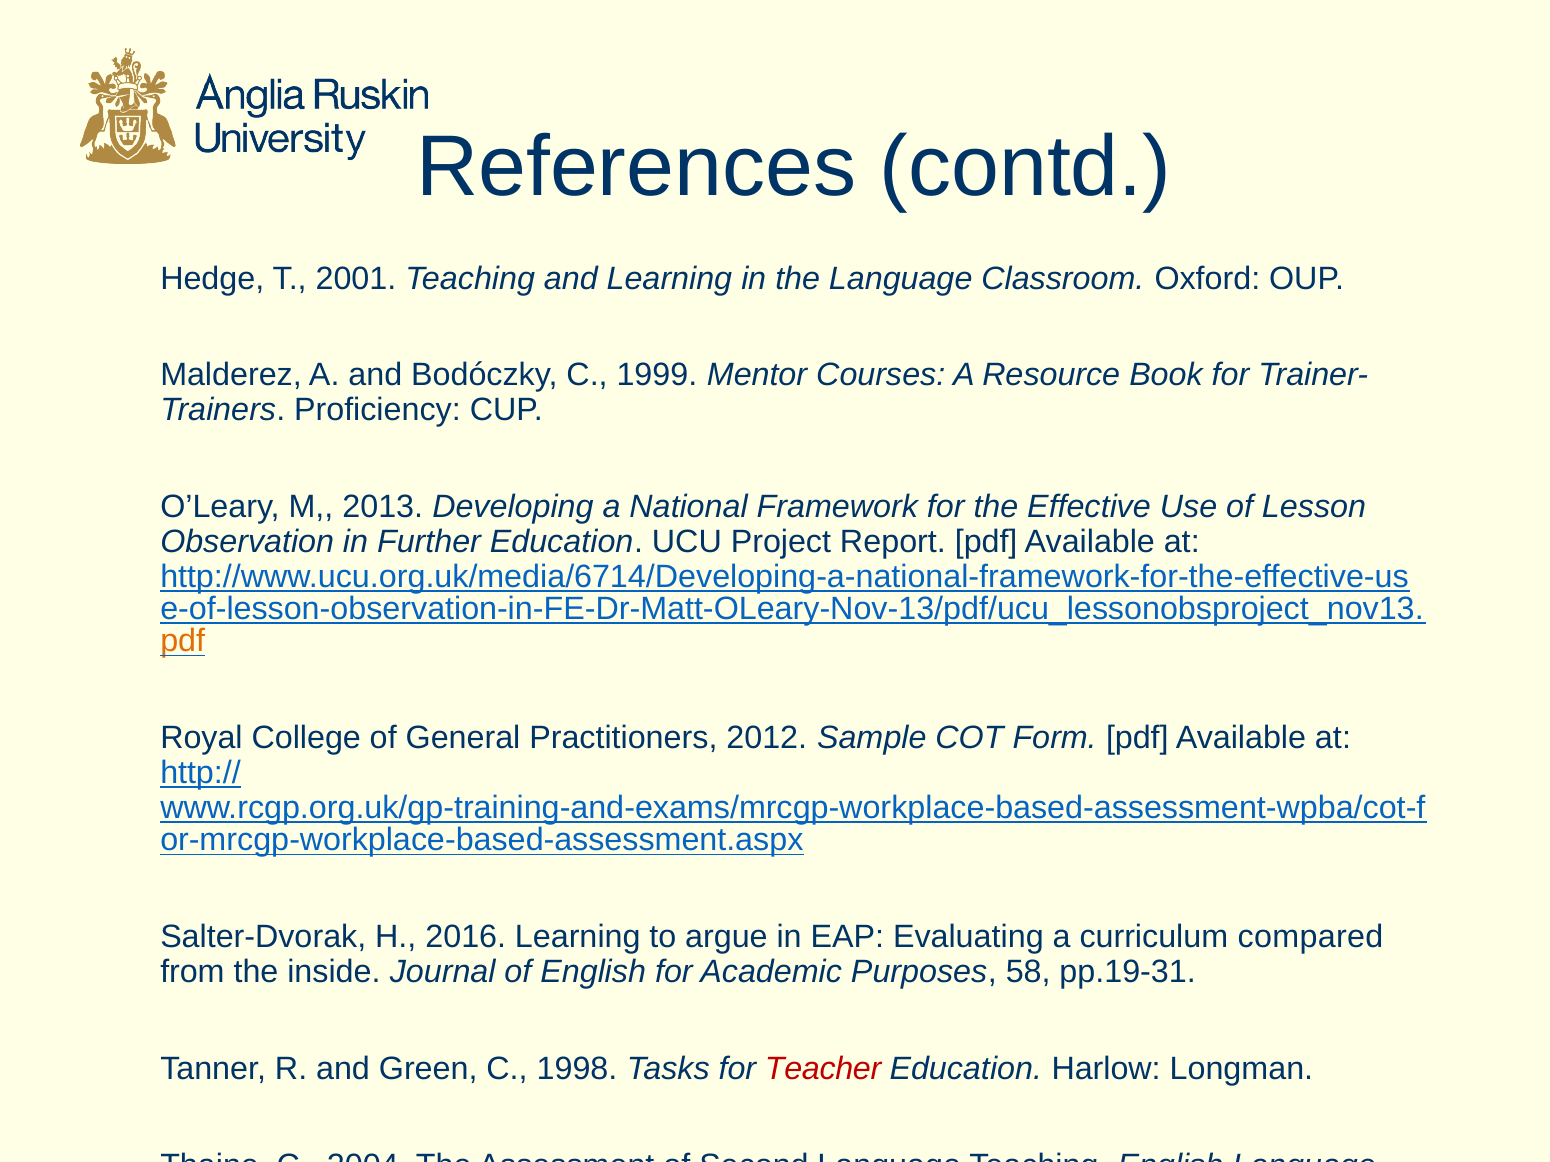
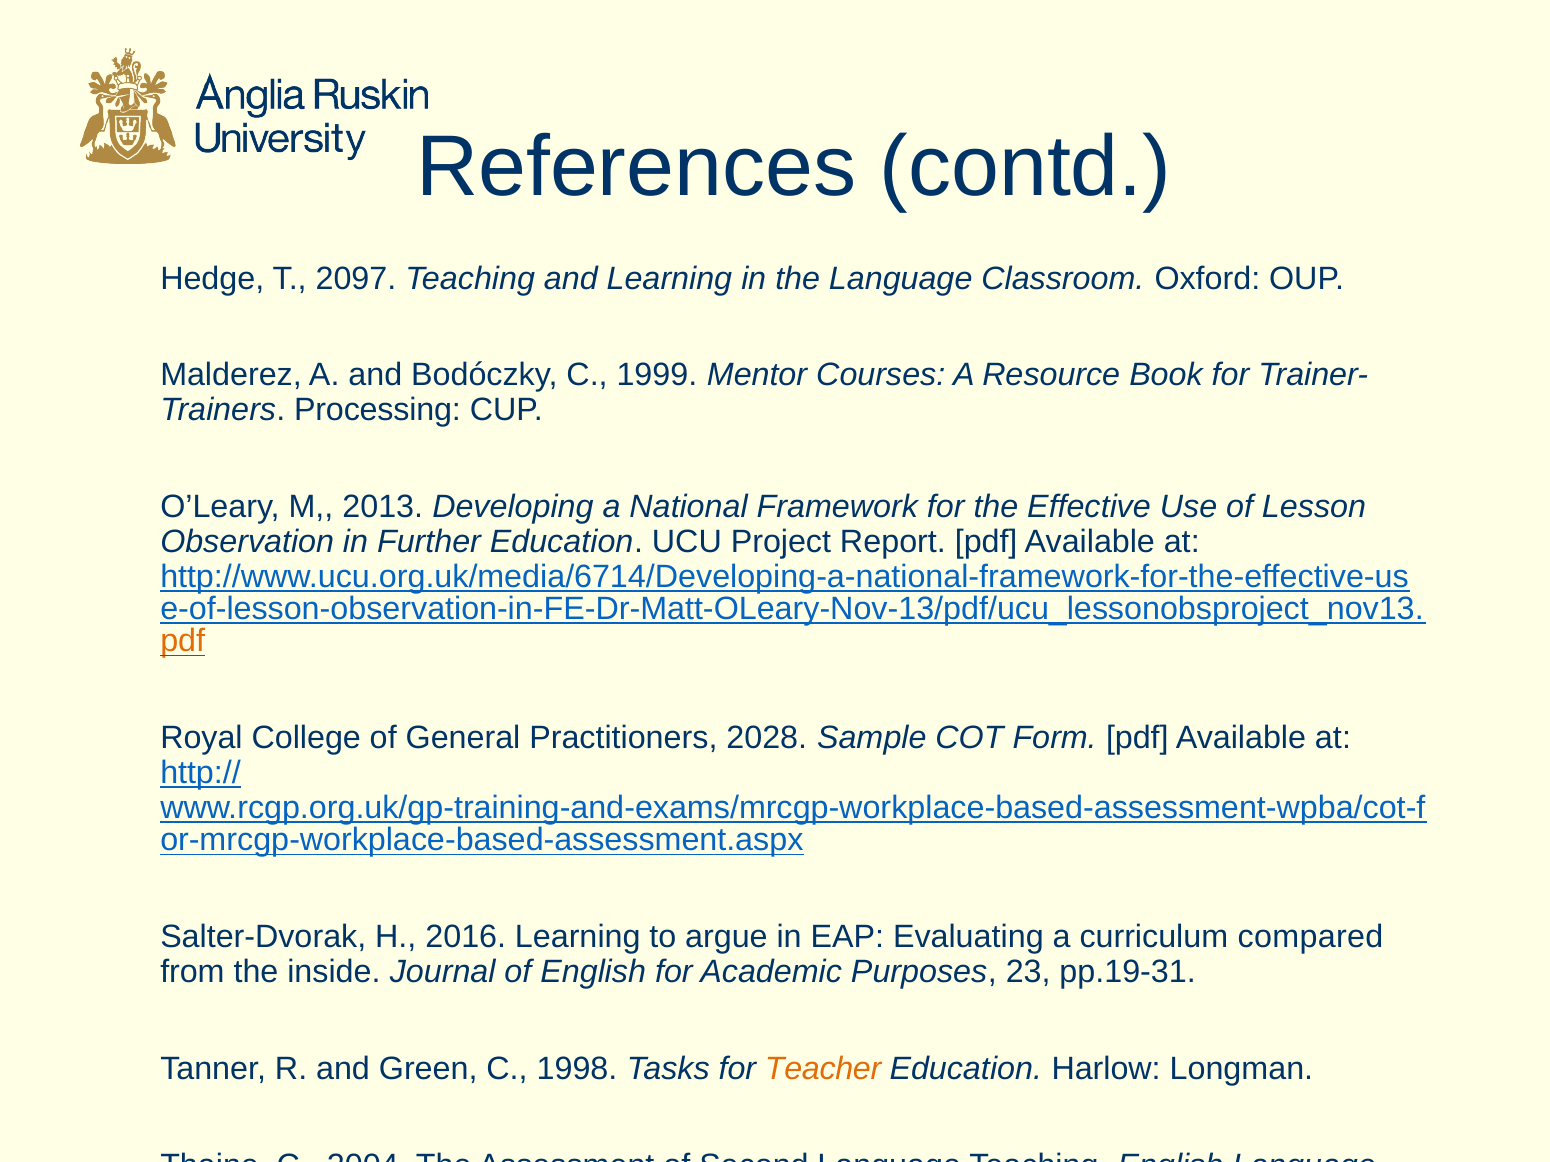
2001: 2001 -> 2097
Proficiency: Proficiency -> Processing
2012: 2012 -> 2028
58: 58 -> 23
Teacher colour: red -> orange
